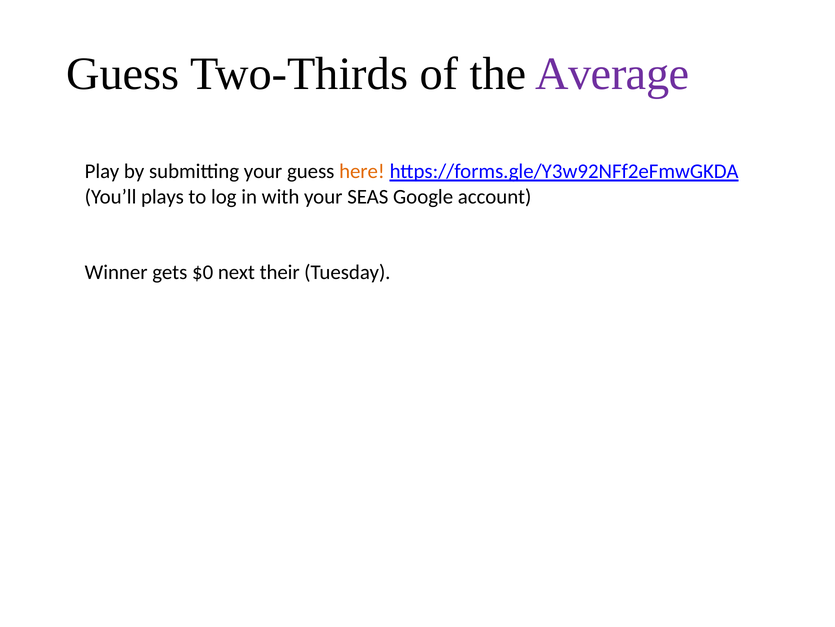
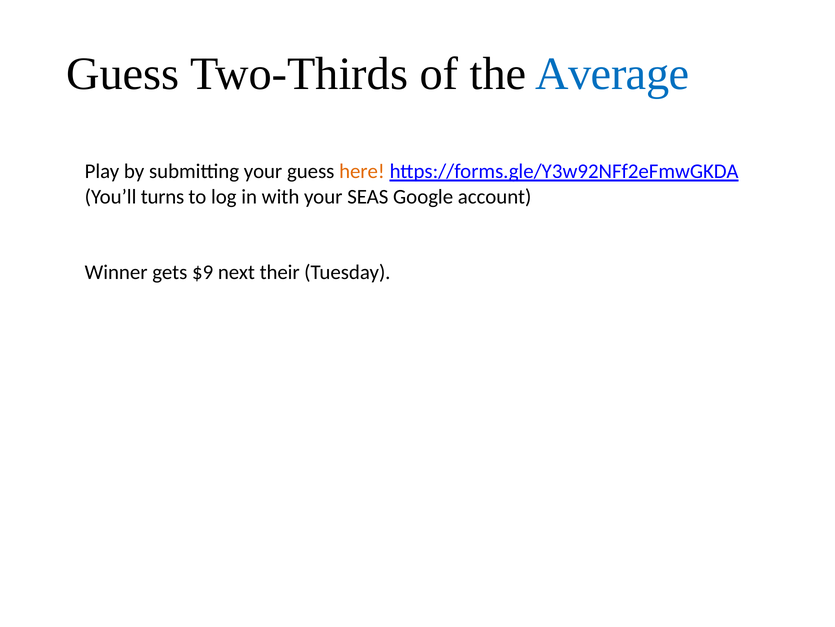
Average colour: purple -> blue
plays: plays -> turns
$0: $0 -> $9
